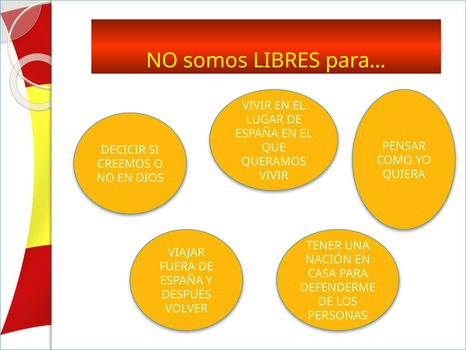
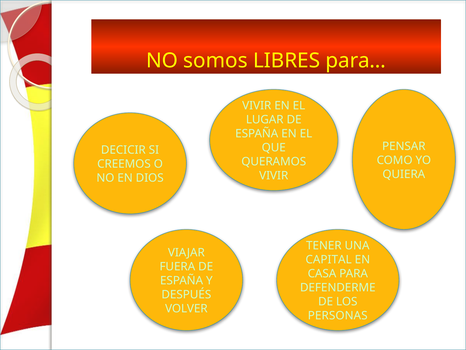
NACIÓN: NACIÓN -> CAPITAL
